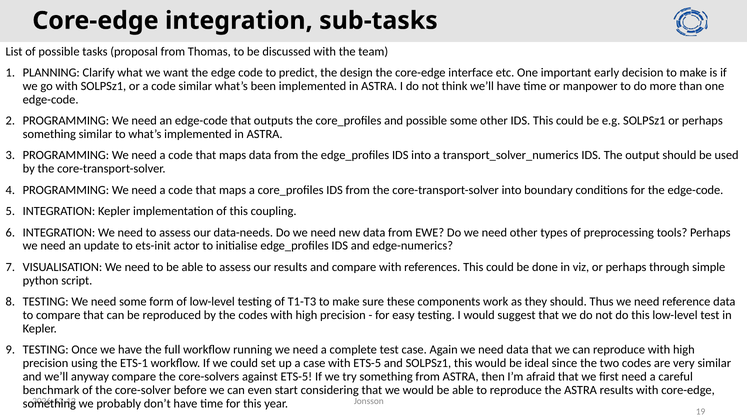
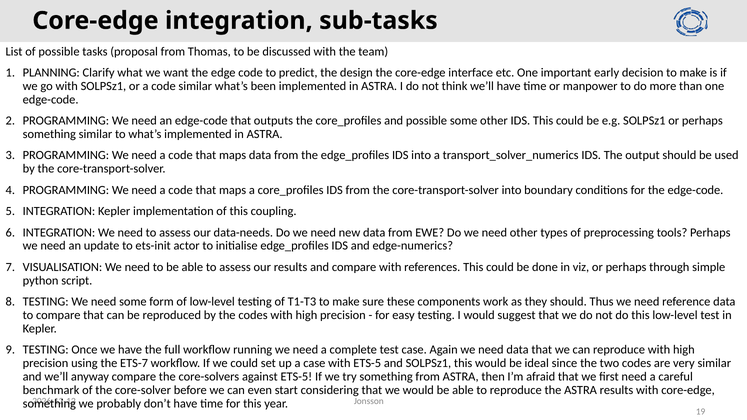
ETS-1: ETS-1 -> ETS-7
